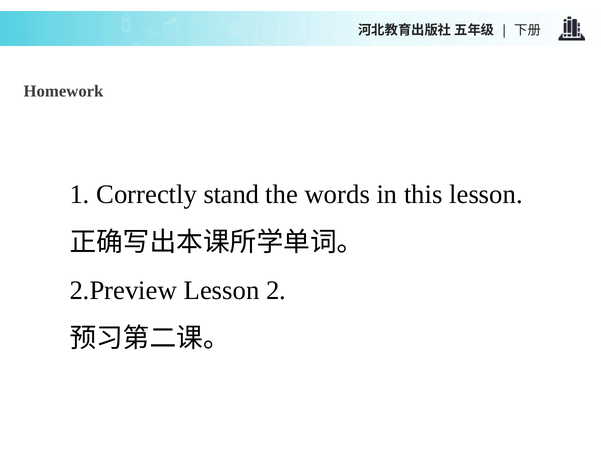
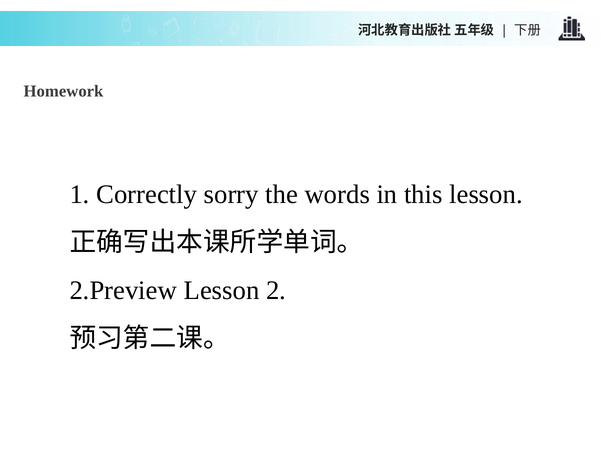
stand: stand -> sorry
